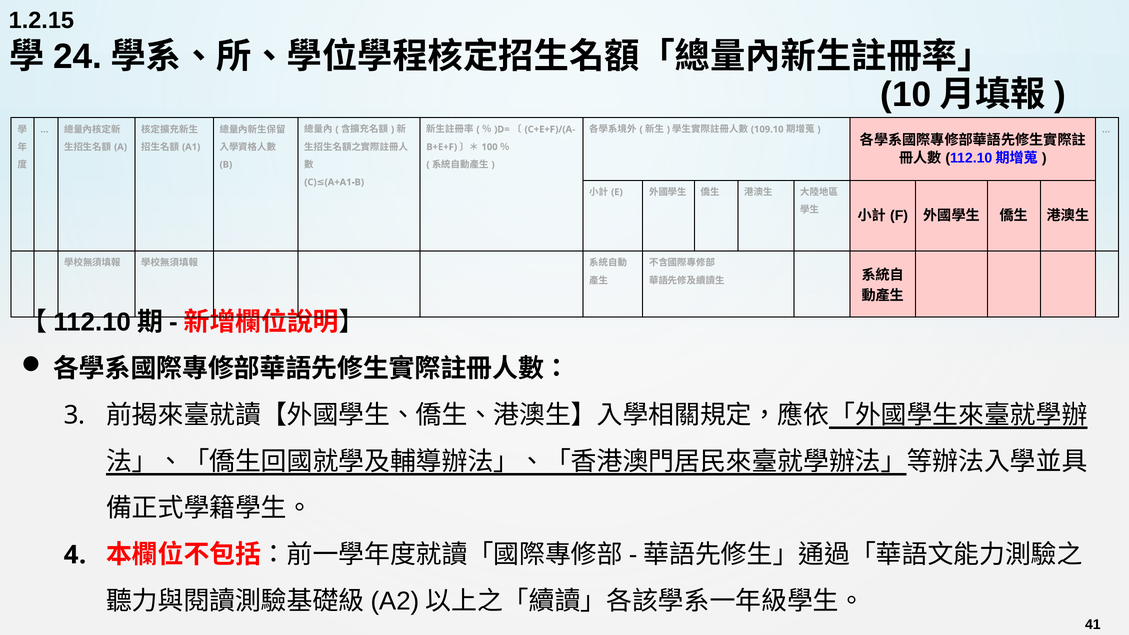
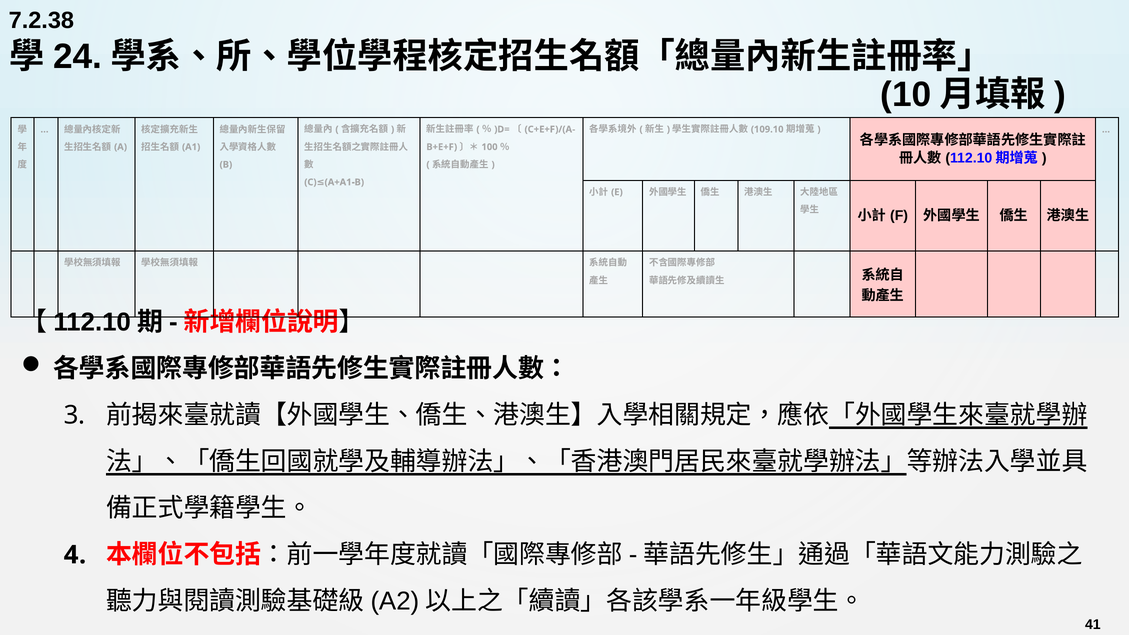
1.2.15: 1.2.15 -> 7.2.38
